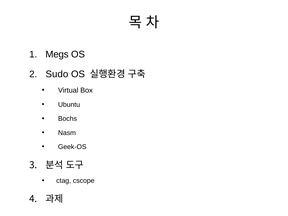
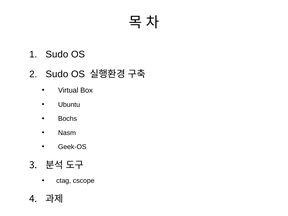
Megs at (57, 54): Megs -> Sudo
